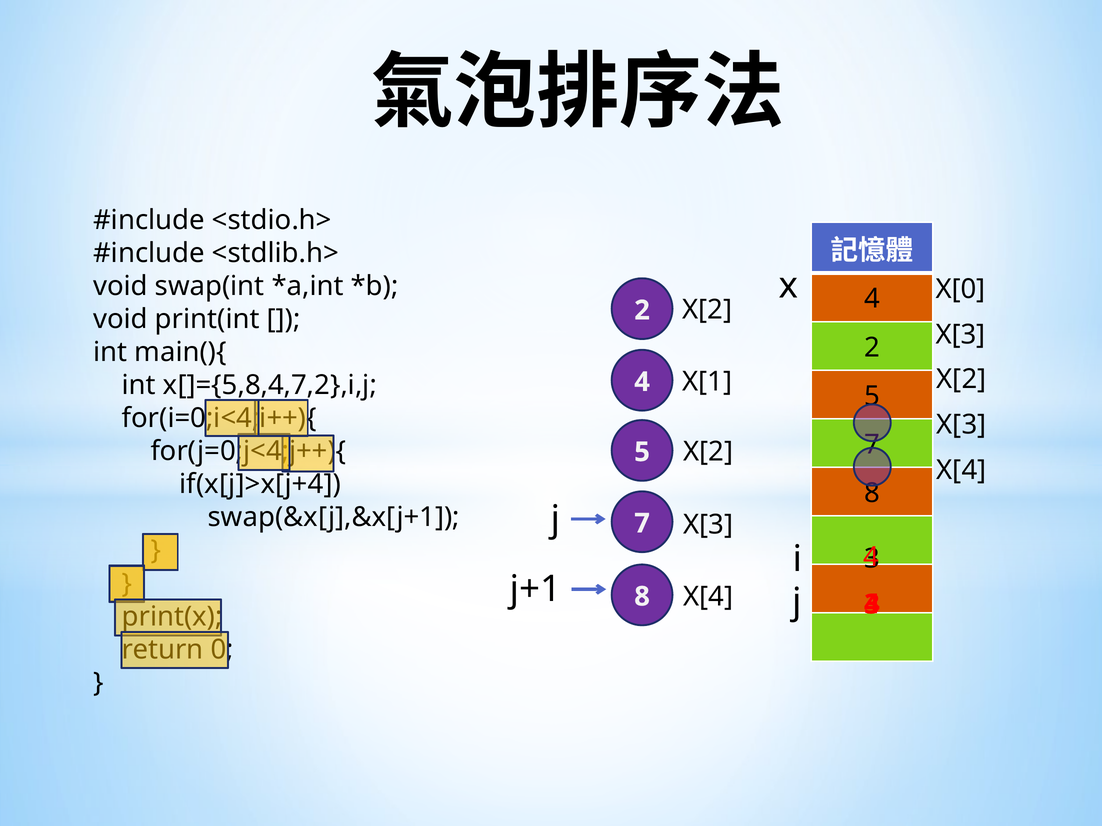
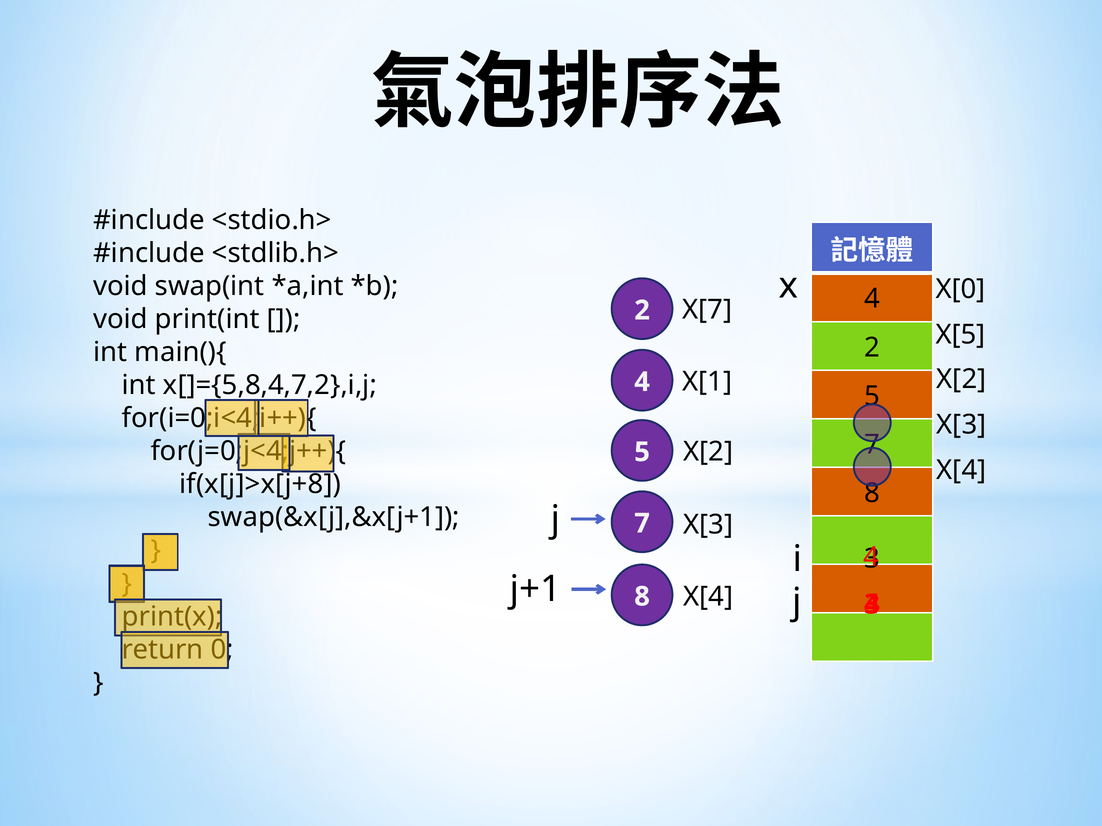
X[2 at (707, 310): X[2 -> X[7
X[3 at (961, 335): X[3 -> X[5
if(x[j]>x[j+4: if(x[j]>x[j+4 -> if(x[j]>x[j+8
